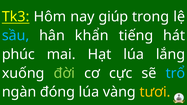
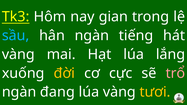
giúp: giúp -> gian
hân khẩn: khẩn -> ngàn
phúc at (18, 54): phúc -> vàng
đời colour: light green -> yellow
trổ colour: light blue -> pink
đóng: đóng -> đang
